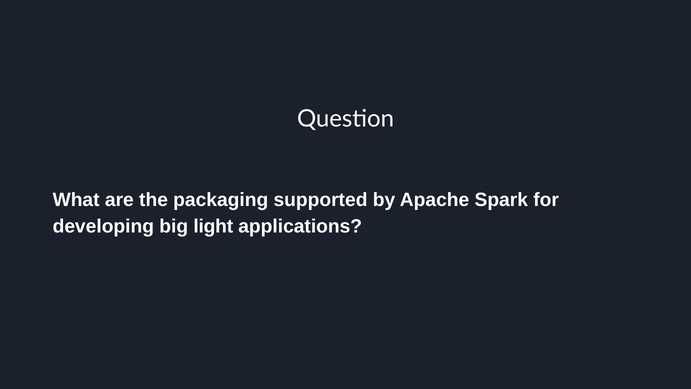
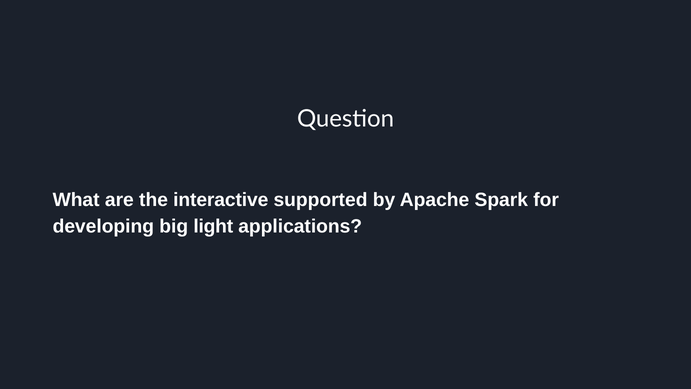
packaging: packaging -> interactive
